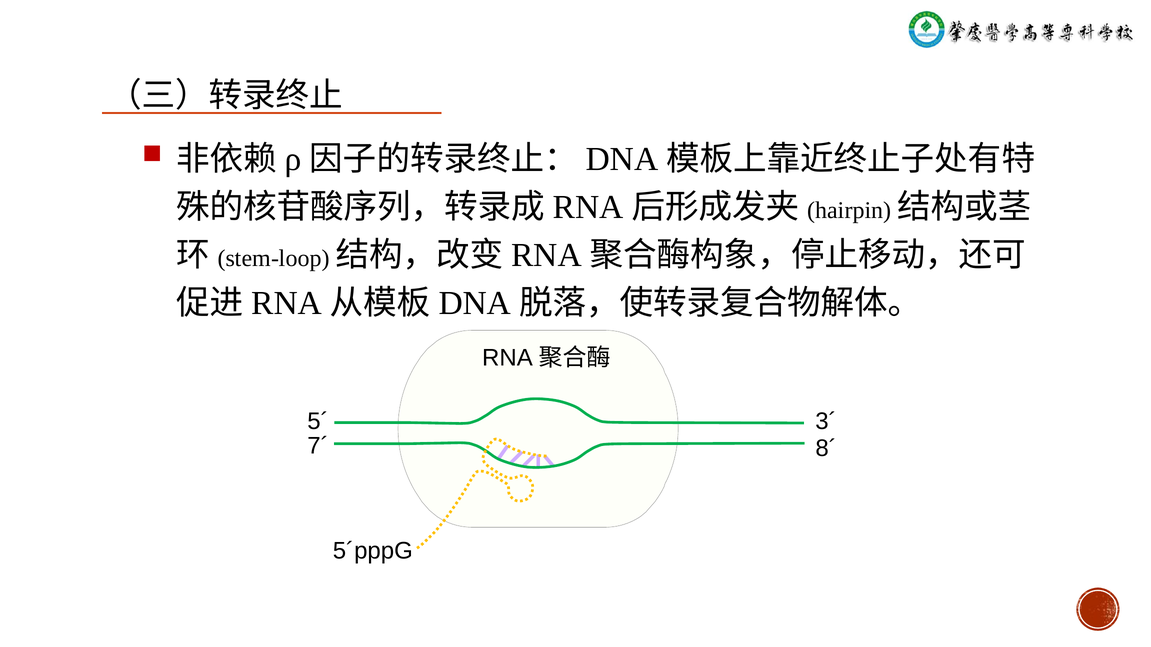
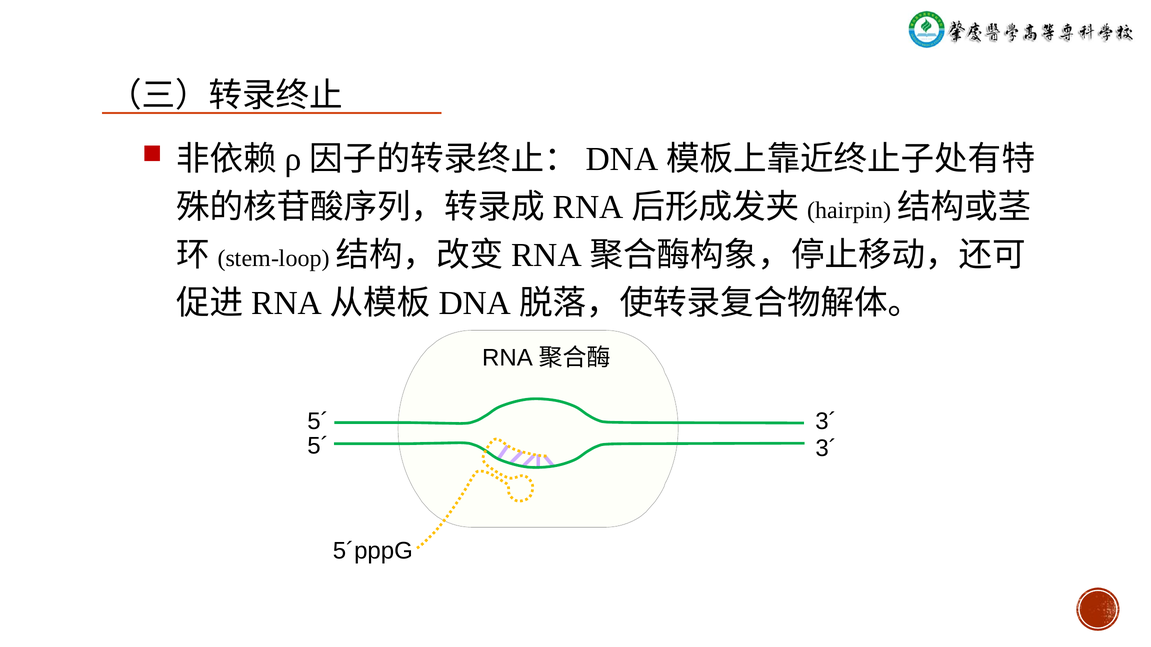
7´ at (318, 446): 7´ -> 5´
8´ at (826, 448): 8´ -> 3´
